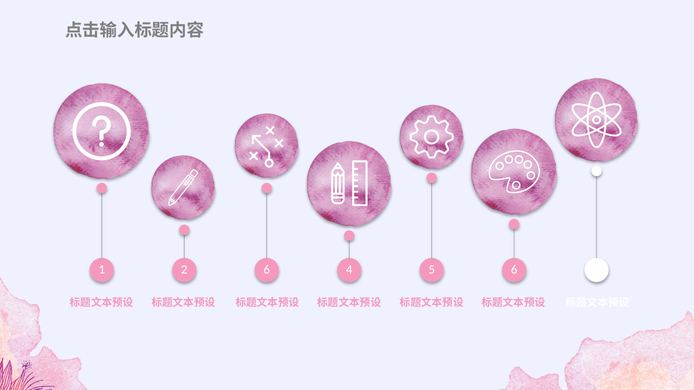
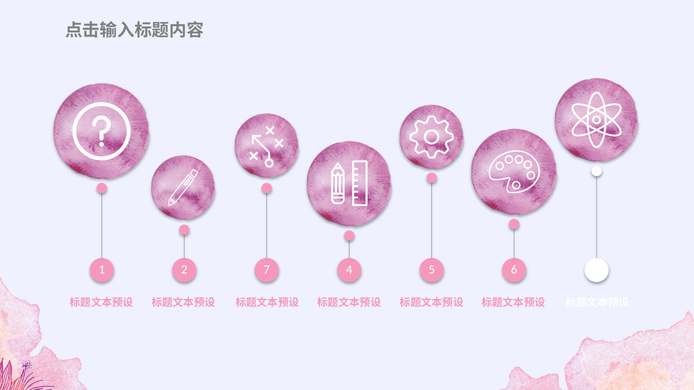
2 6: 6 -> 7
